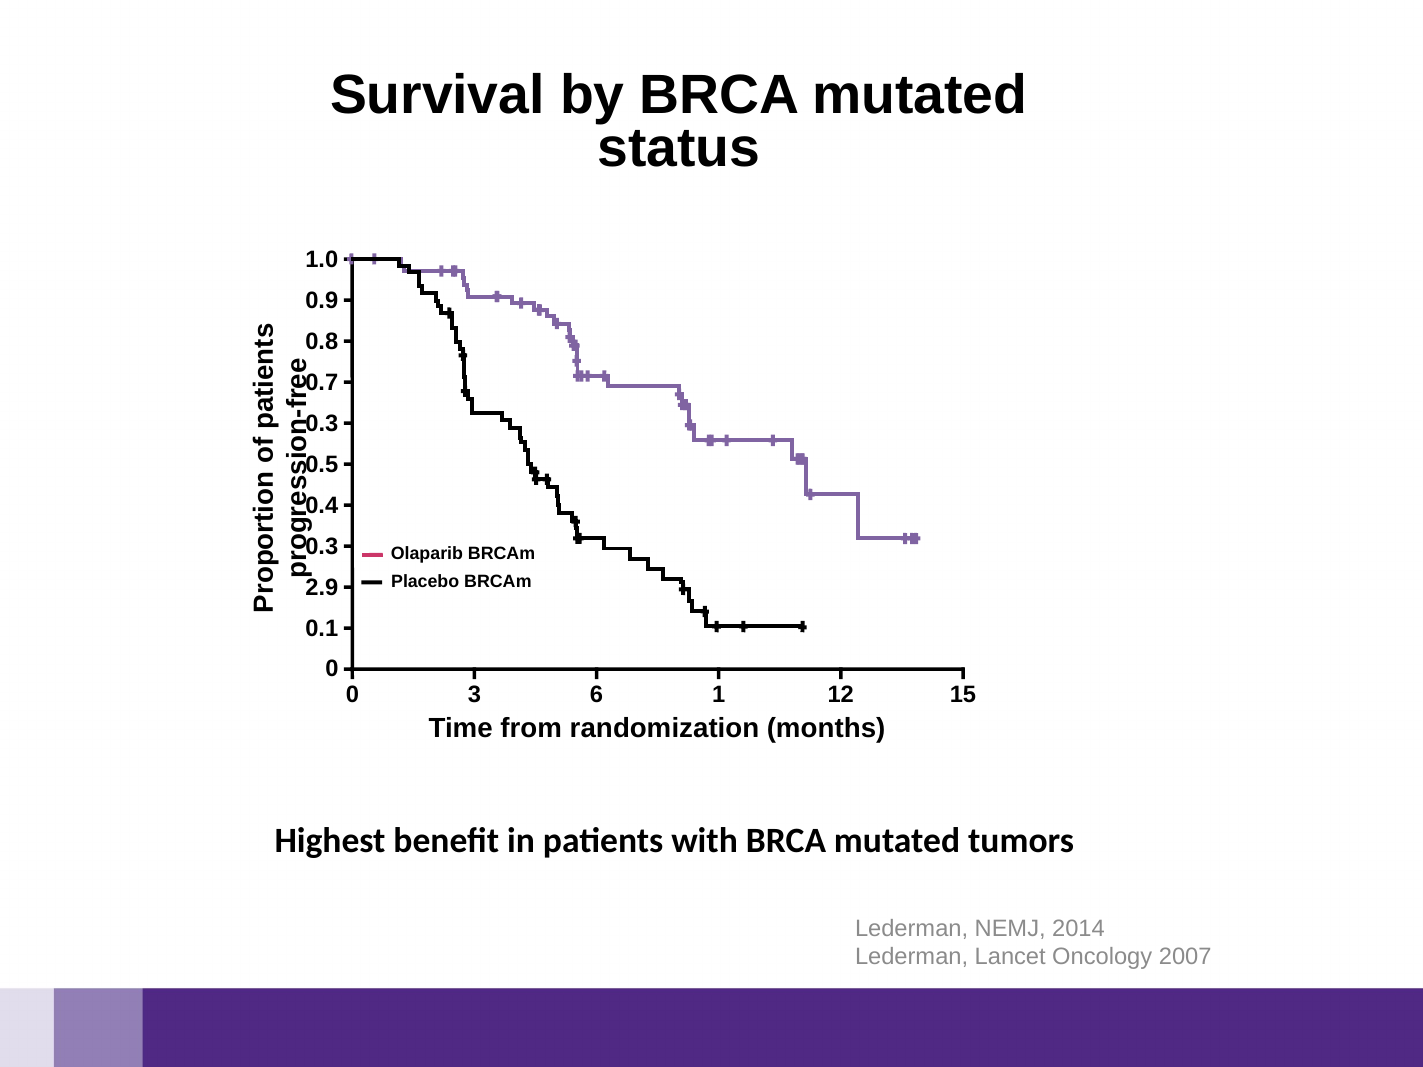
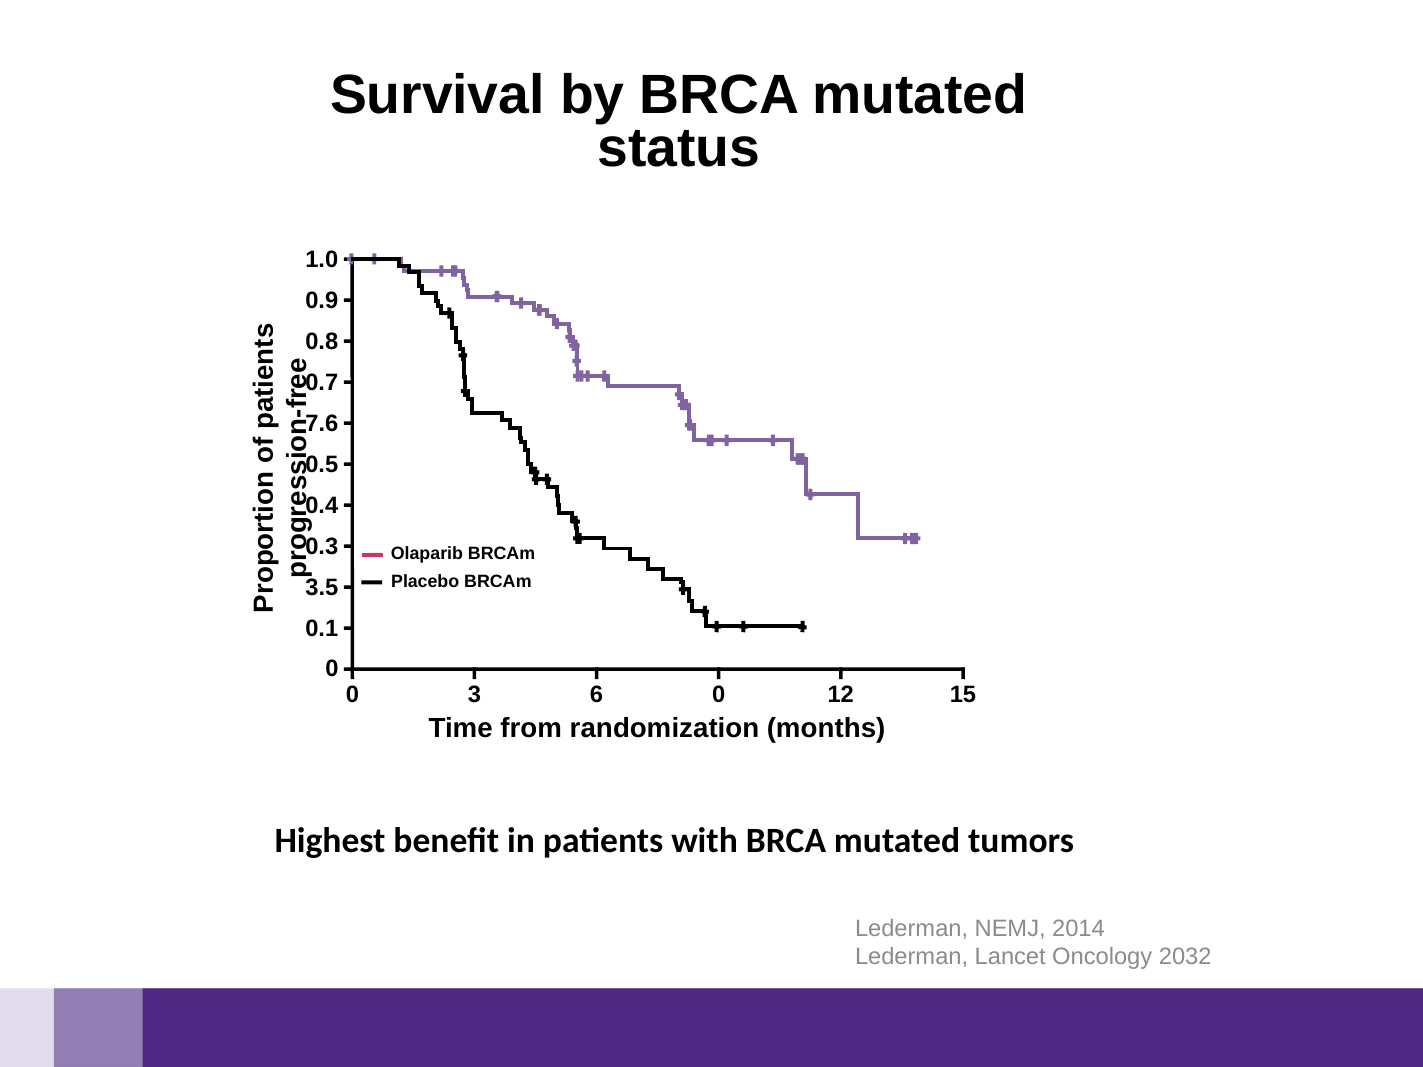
0.3 at (322, 423): 0.3 -> 7.6
2.9: 2.9 -> 3.5
6 1: 1 -> 0
2007: 2007 -> 2032
